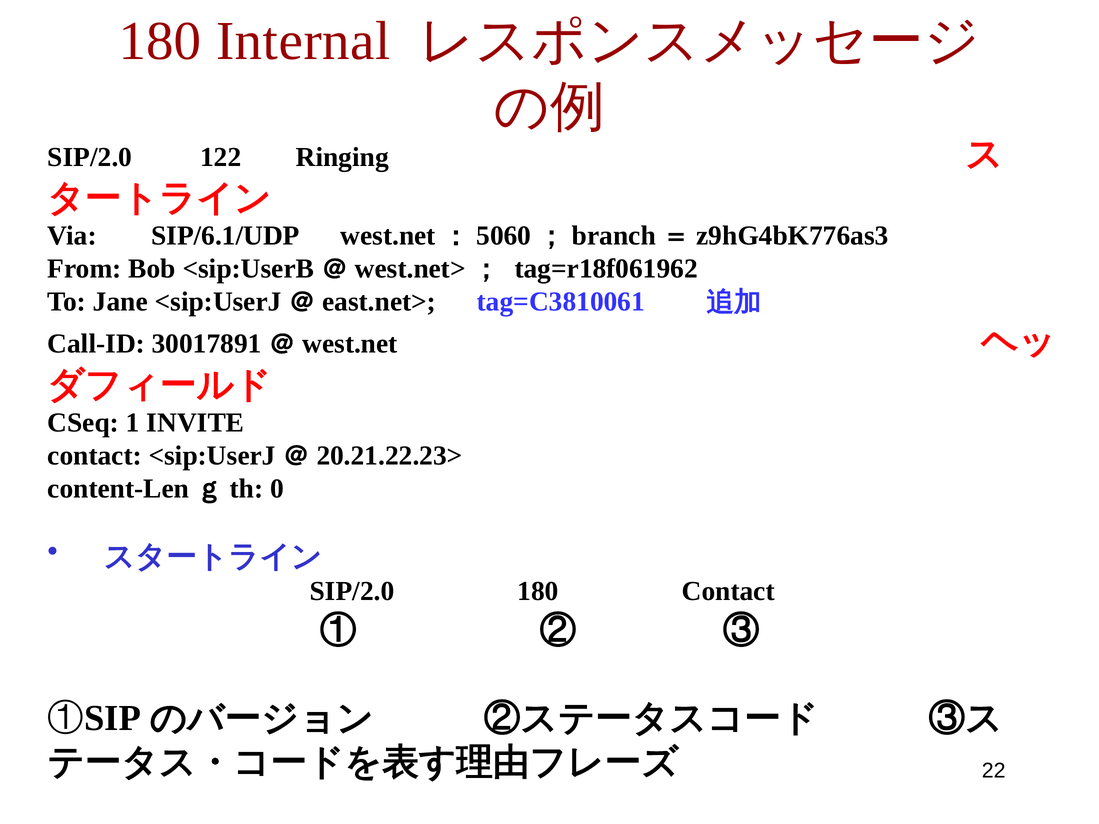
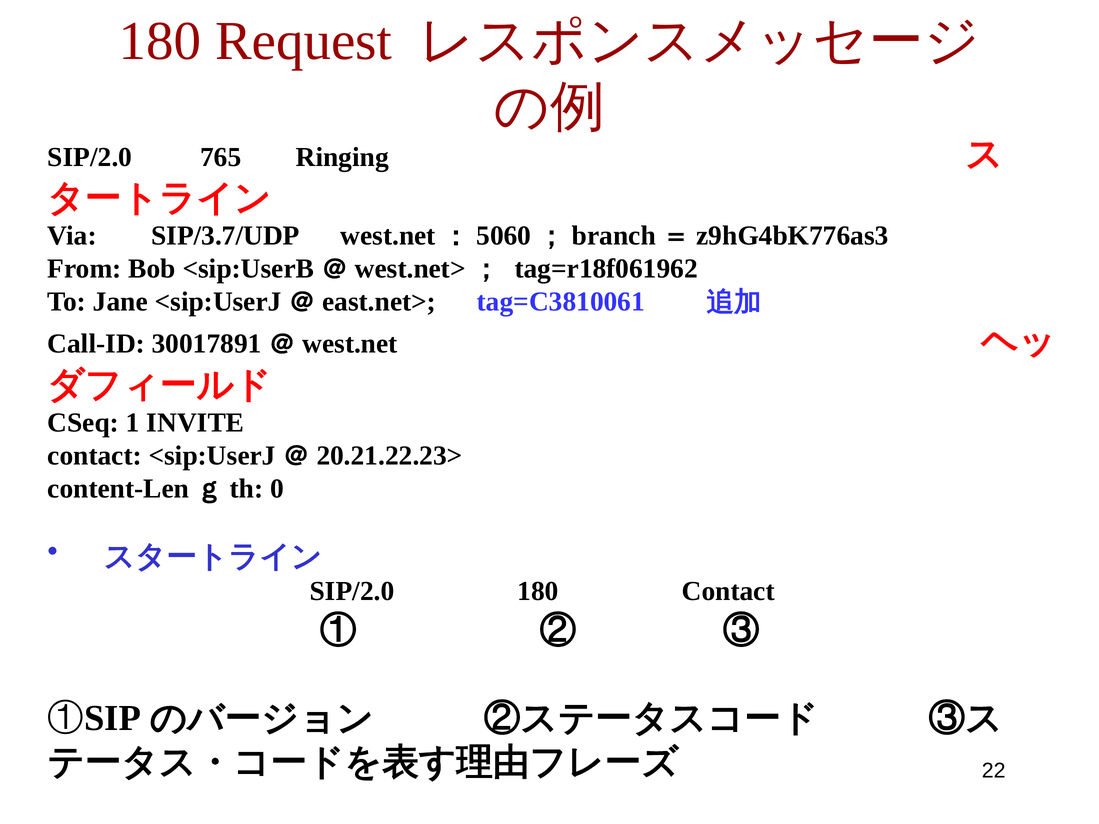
Internal: Internal -> Request
122: 122 -> 765
SIP/6.1/UDP: SIP/6.1/UDP -> SIP/3.7/UDP
